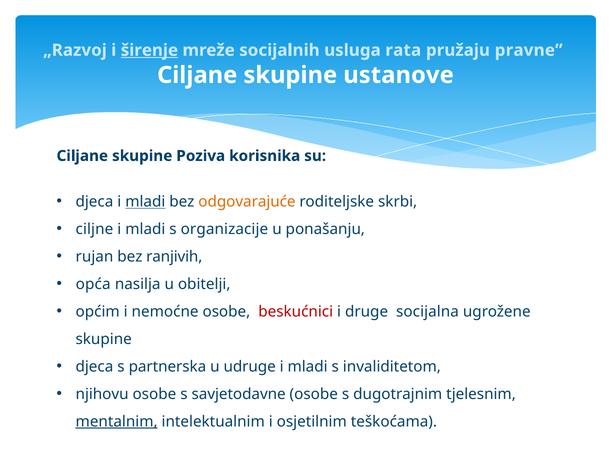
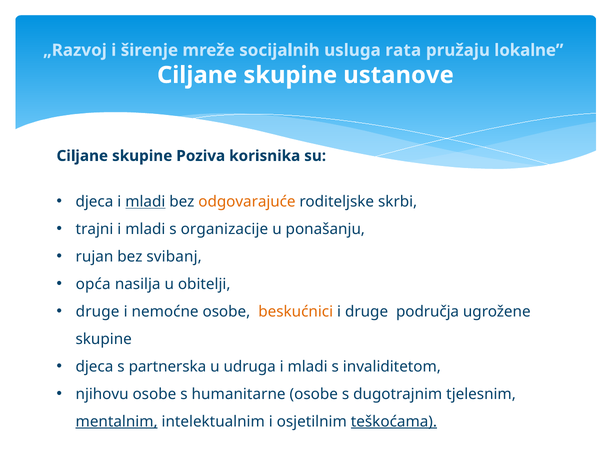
širenje underline: present -> none
pravne: pravne -> lokalne
ciljne: ciljne -> trajni
ranjivih: ranjivih -> svibanj
općim at (98, 312): općim -> druge
beskućnici colour: red -> orange
socijalna: socijalna -> područja
udruge: udruge -> udruga
savjetodavne: savjetodavne -> humanitarne
teškoćama underline: none -> present
